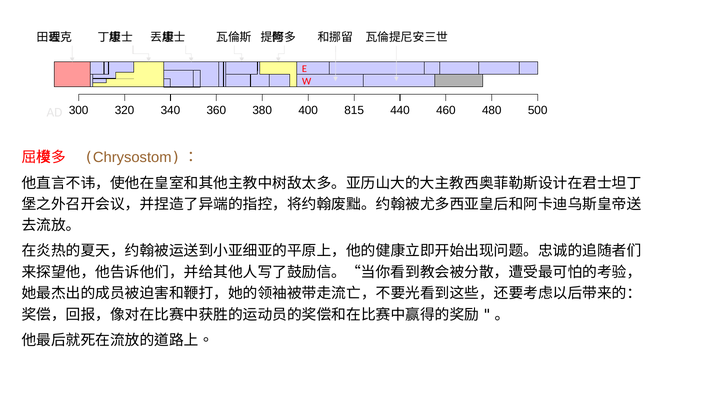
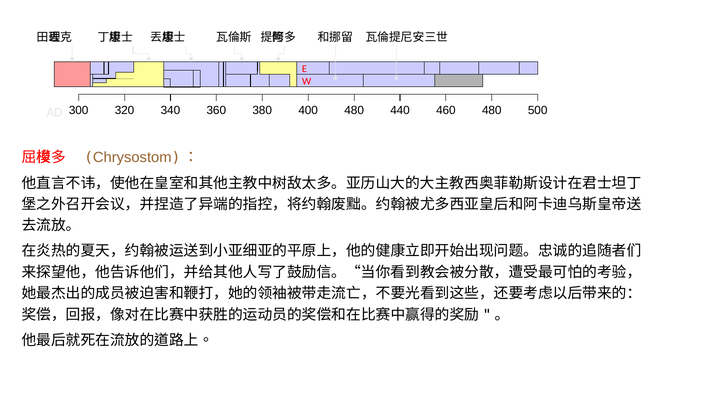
400 815: 815 -> 480
